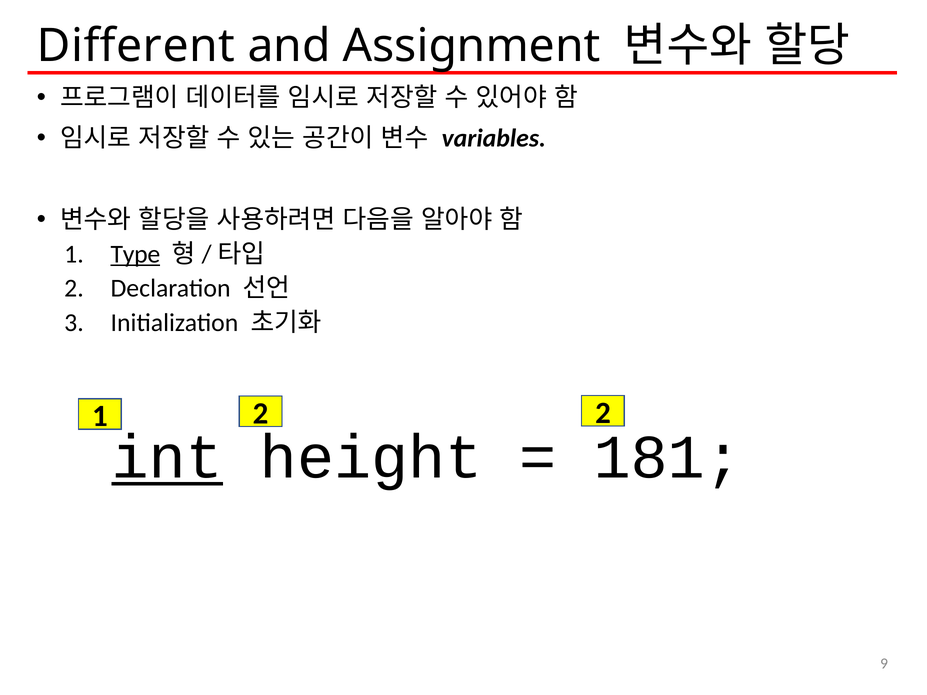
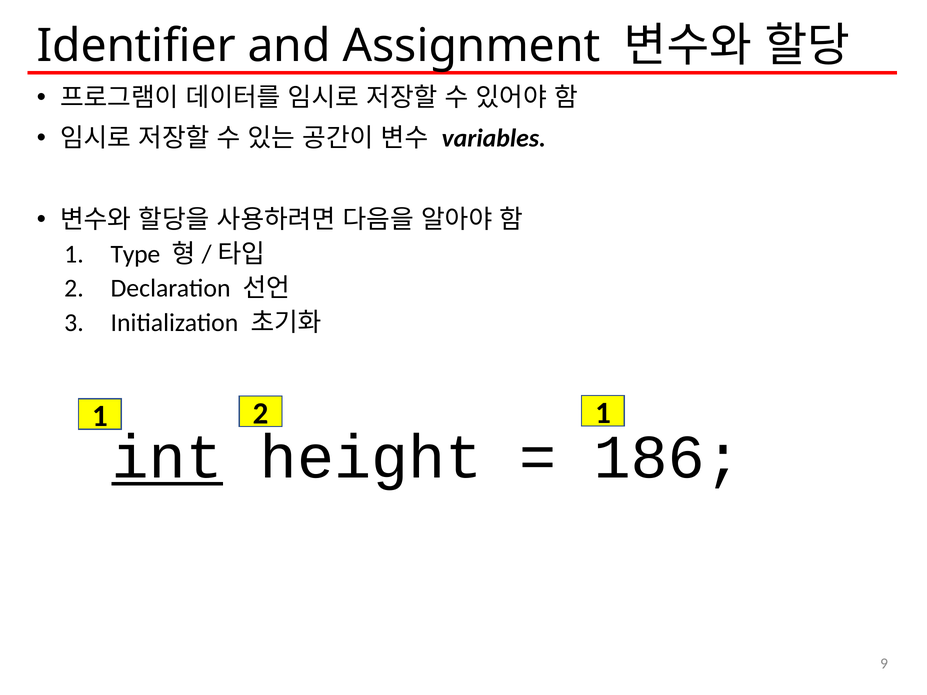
Different: Different -> Identifier
Type underline: present -> none
1 2: 2 -> 1
181: 181 -> 186
